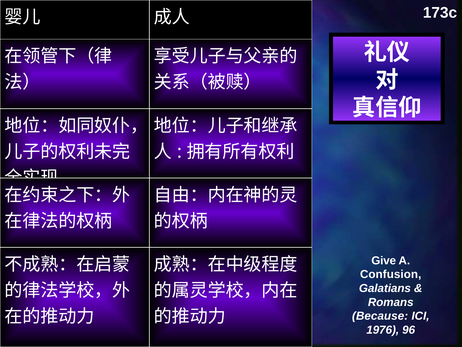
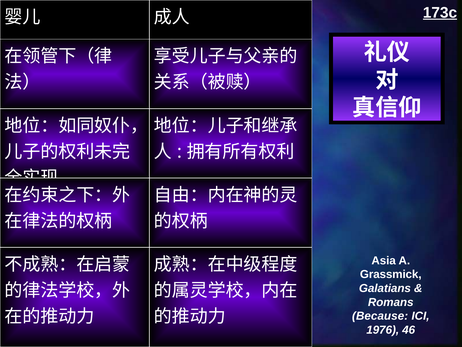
173c underline: none -> present
Give: Give -> Asia
Confusion: Confusion -> Grassmick
96: 96 -> 46
